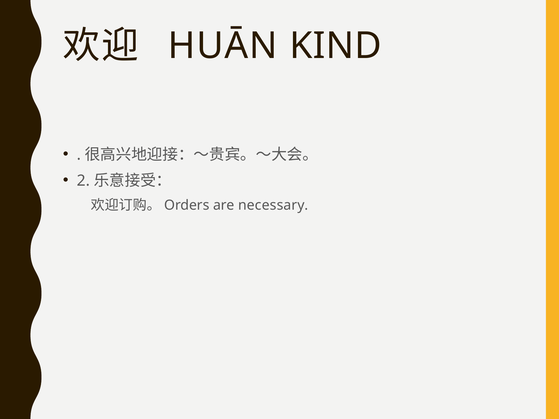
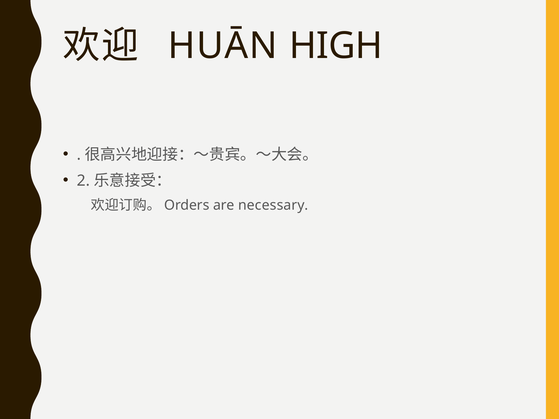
KIND: KIND -> HIGH
